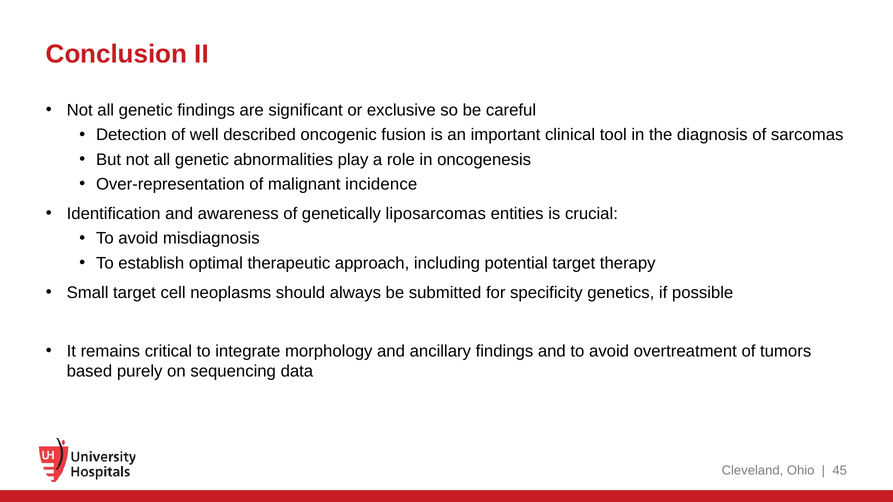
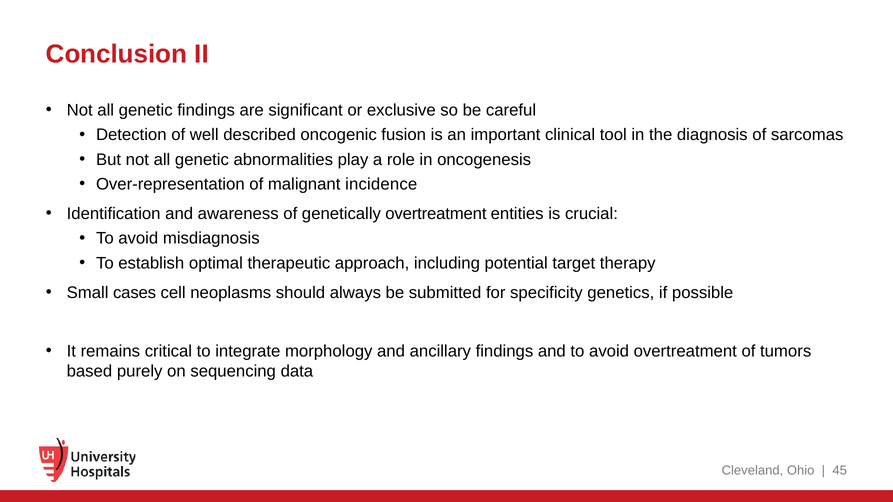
genetically liposarcomas: liposarcomas -> overtreatment
Small target: target -> cases
